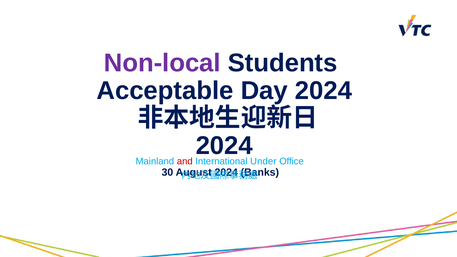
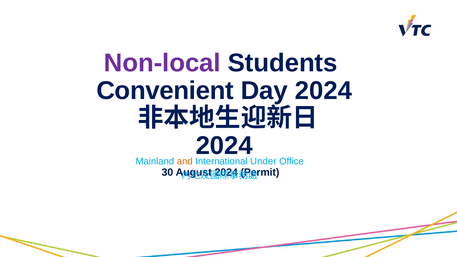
Acceptable: Acceptable -> Convenient
and colour: red -> orange
Banks: Banks -> Permit
